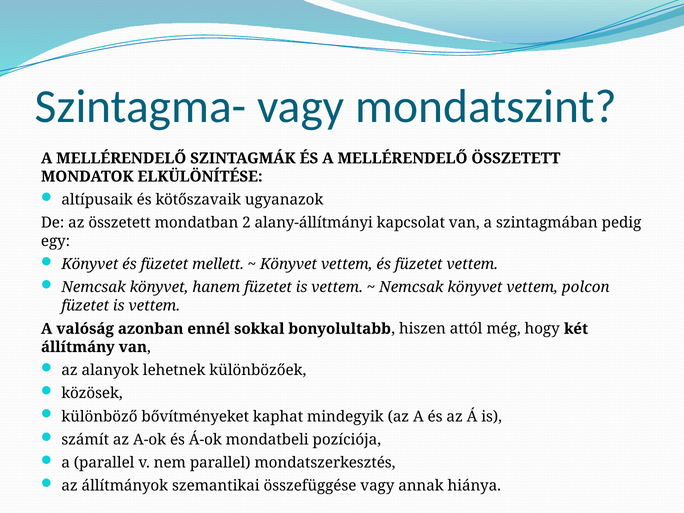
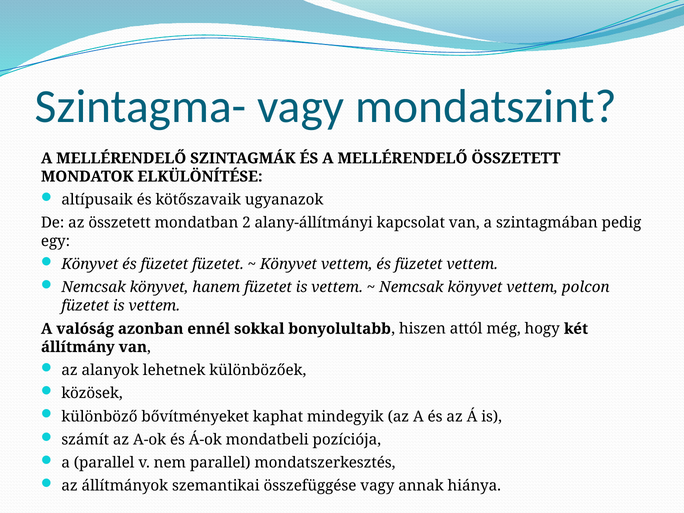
füzetet mellett: mellett -> füzetet
